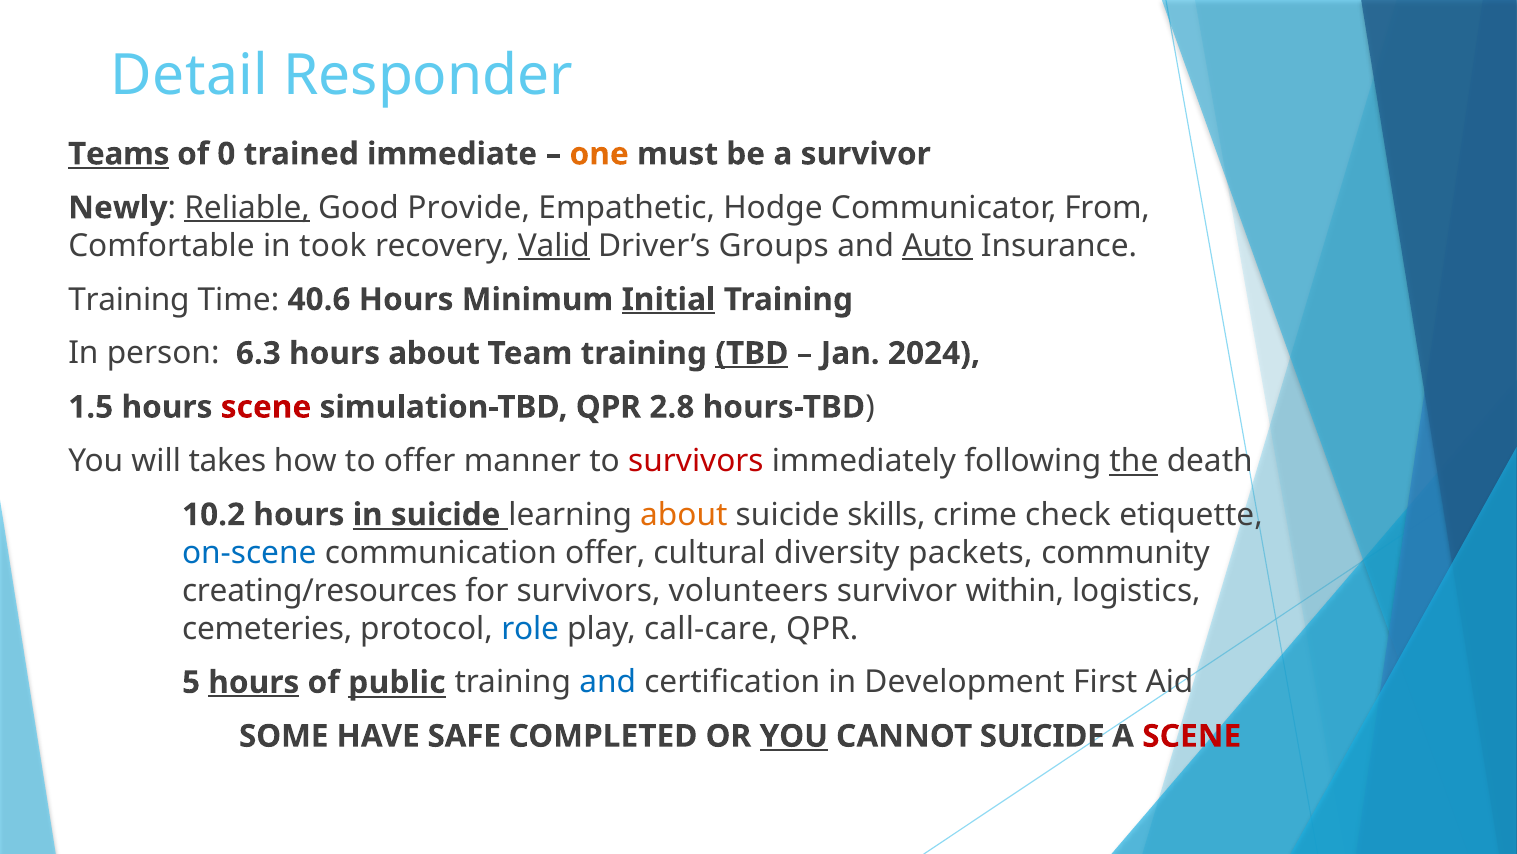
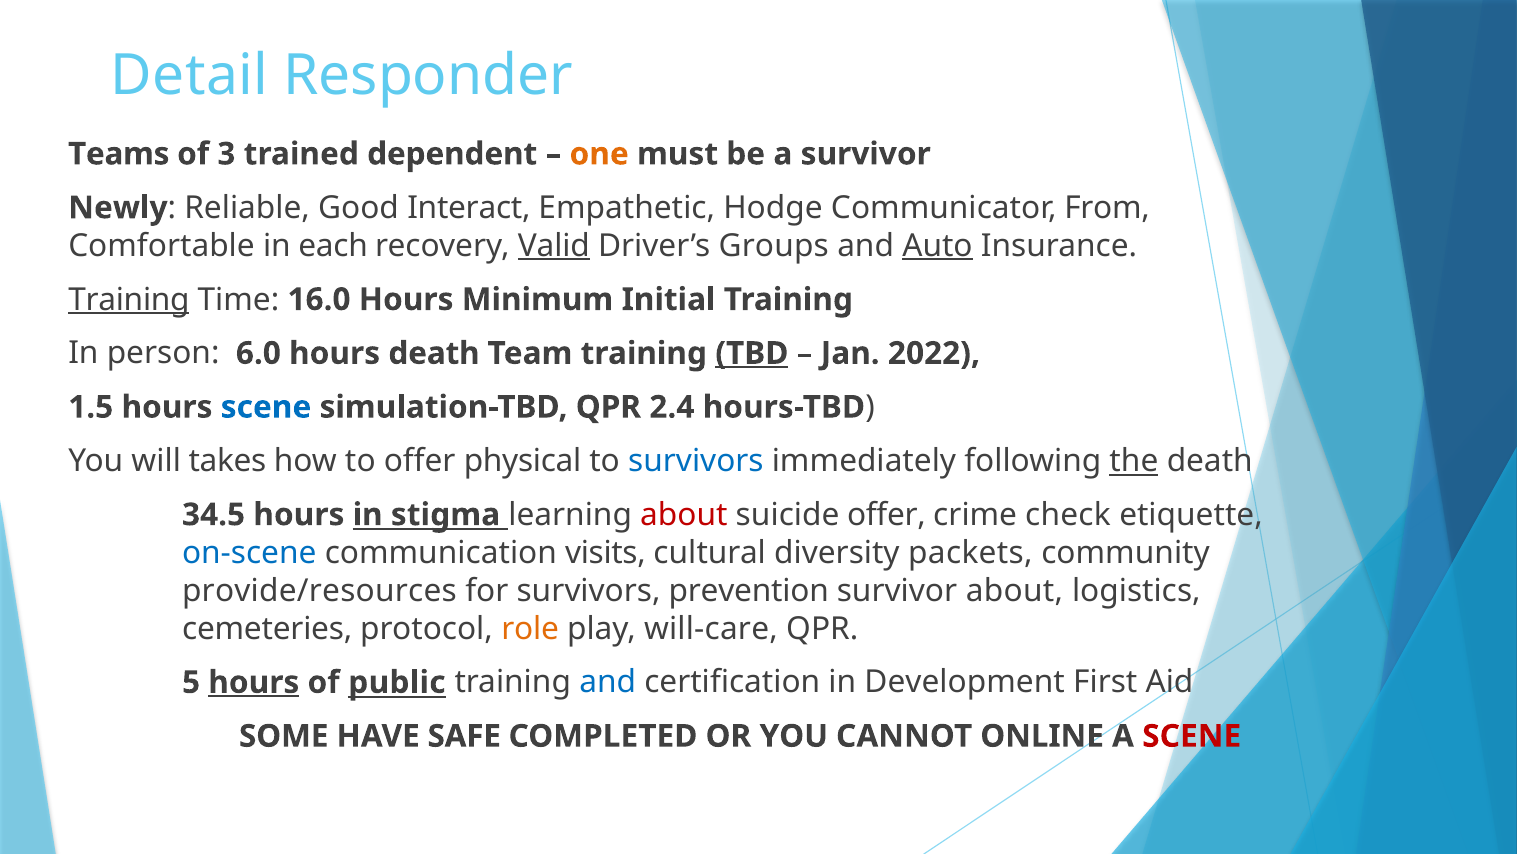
Teams underline: present -> none
0: 0 -> 3
immediate: immediate -> dependent
Reliable underline: present -> none
Provide: Provide -> Interact
took: took -> each
Training at (129, 299) underline: none -> present
40.6: 40.6 -> 16.0
Initial underline: present -> none
6.3: 6.3 -> 6.0
hours about: about -> death
2024: 2024 -> 2022
scene at (266, 407) colour: red -> blue
2.8: 2.8 -> 2.4
manner: manner -> physical
survivors at (696, 461) colour: red -> blue
10.2: 10.2 -> 34.5
in suicide: suicide -> stigma
about at (684, 514) colour: orange -> red
suicide skills: skills -> offer
communication offer: offer -> visits
creating/resources: creating/resources -> provide/resources
volunteers: volunteers -> prevention
survivor within: within -> about
role colour: blue -> orange
call-care: call-care -> will-care
YOU at (794, 736) underline: present -> none
CANNOT SUICIDE: SUICIDE -> ONLINE
